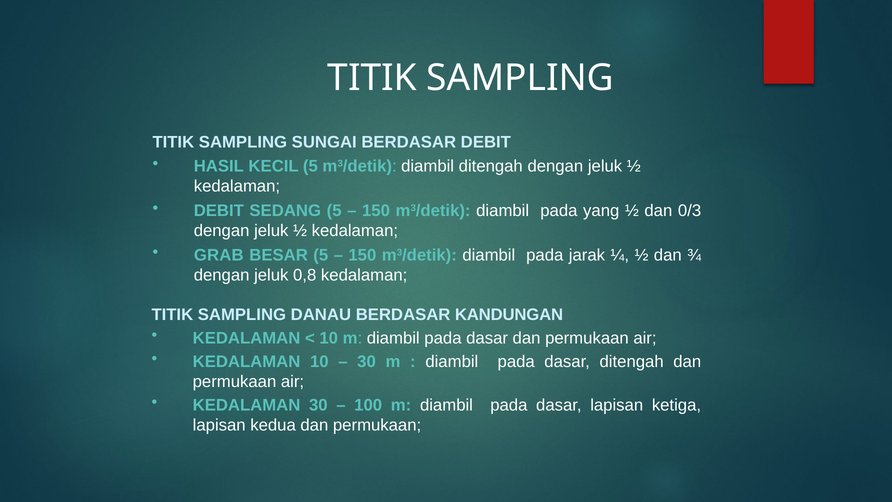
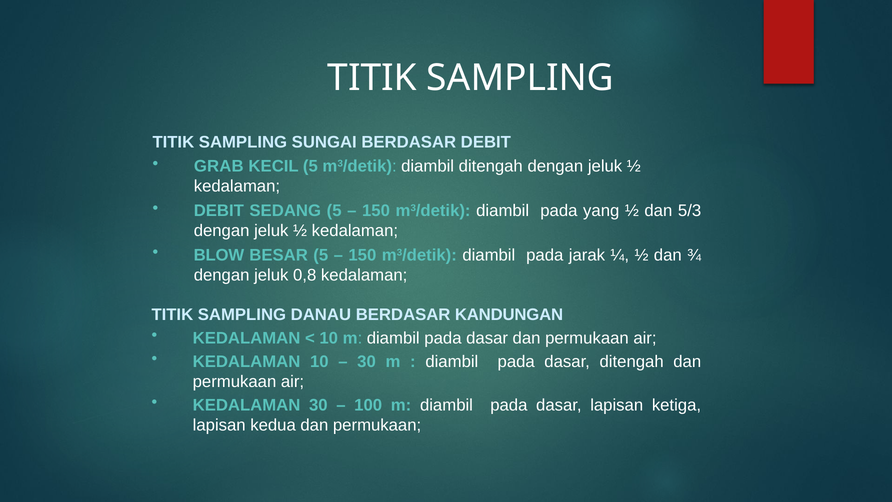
HASIL: HASIL -> GRAB
0/3: 0/3 -> 5/3
GRAB: GRAB -> BLOW
